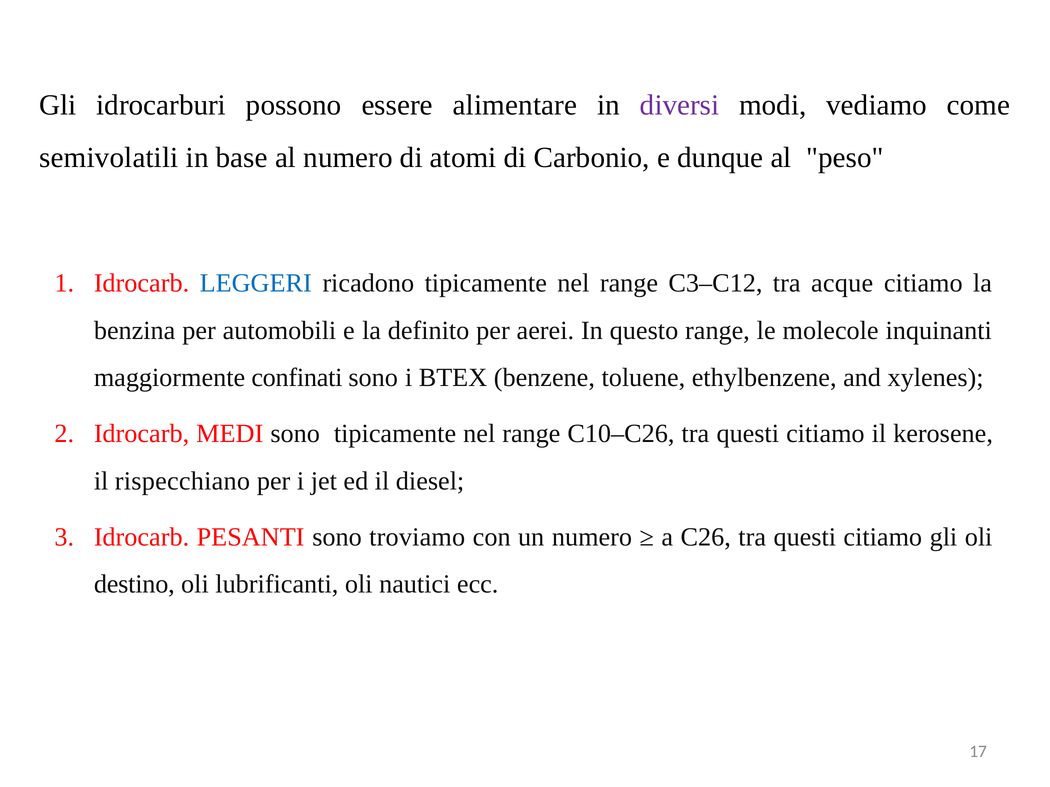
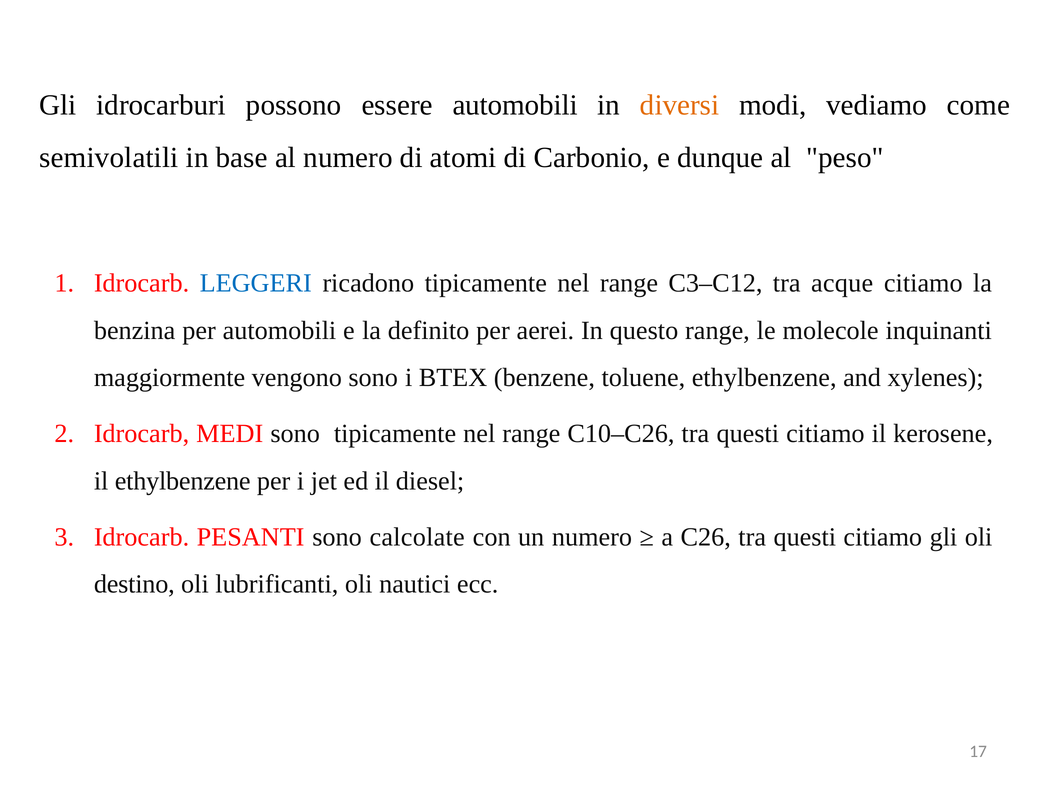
essere alimentare: alimentare -> automobili
diversi colour: purple -> orange
confinati: confinati -> vengono
il rispecchiano: rispecchiano -> ethylbenzene
troviamo: troviamo -> calcolate
